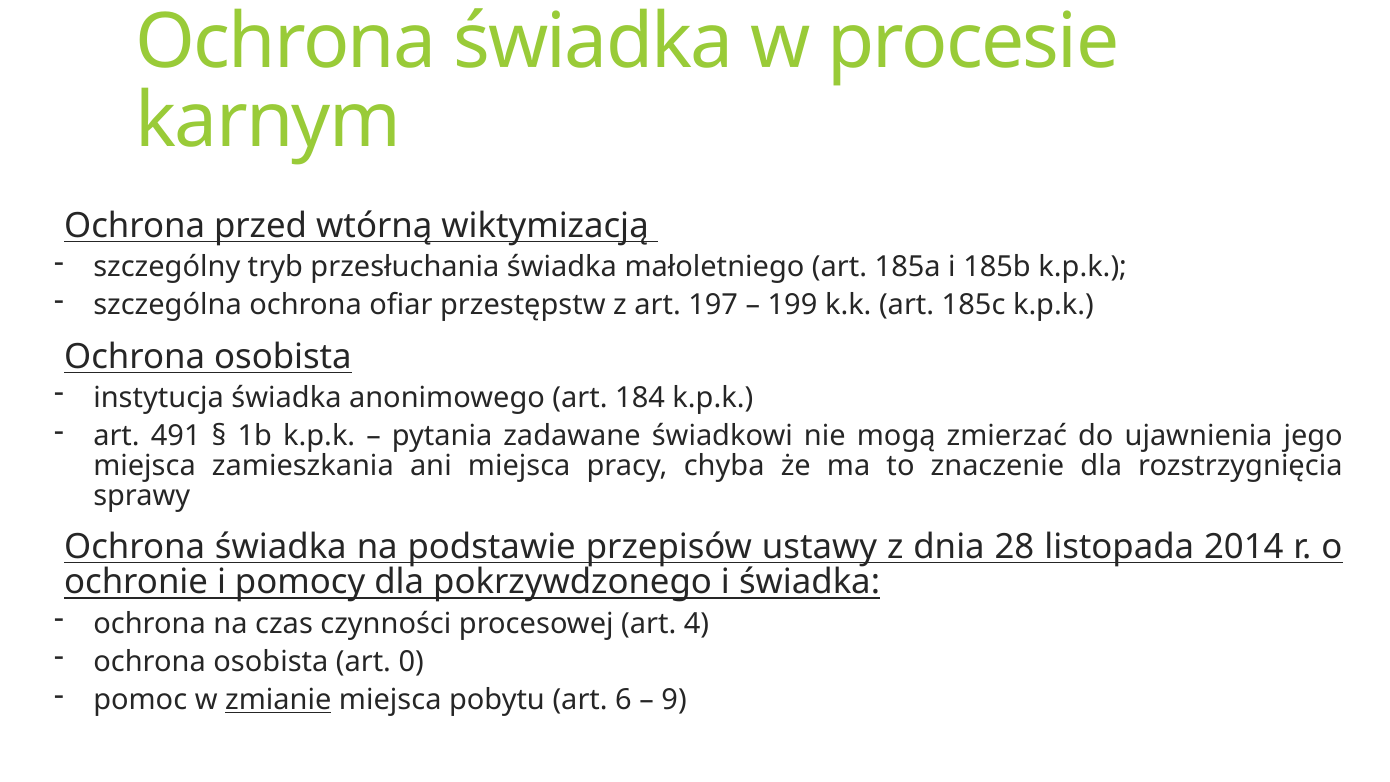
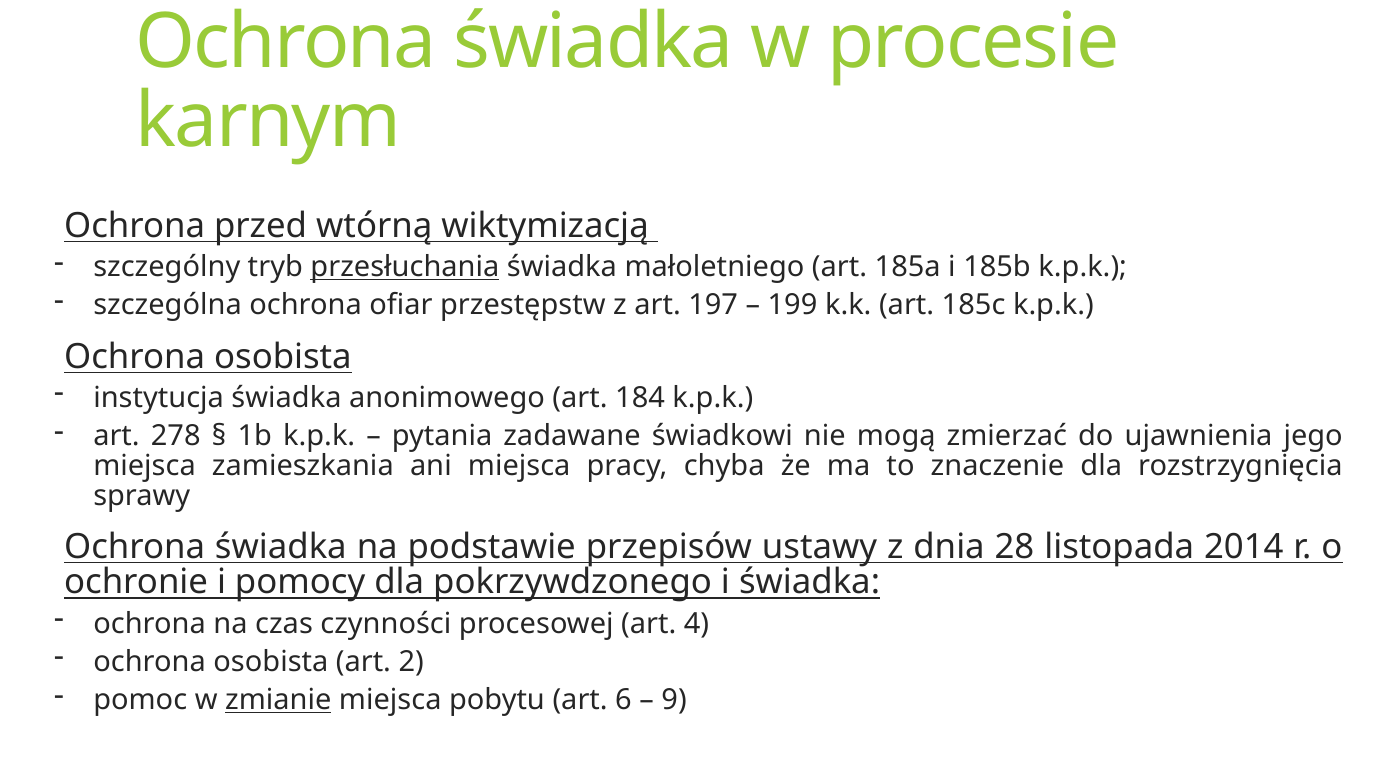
przesłuchania underline: none -> present
491: 491 -> 278
0: 0 -> 2
